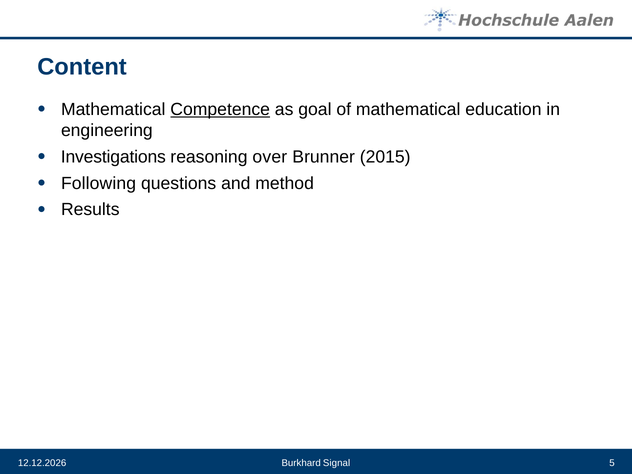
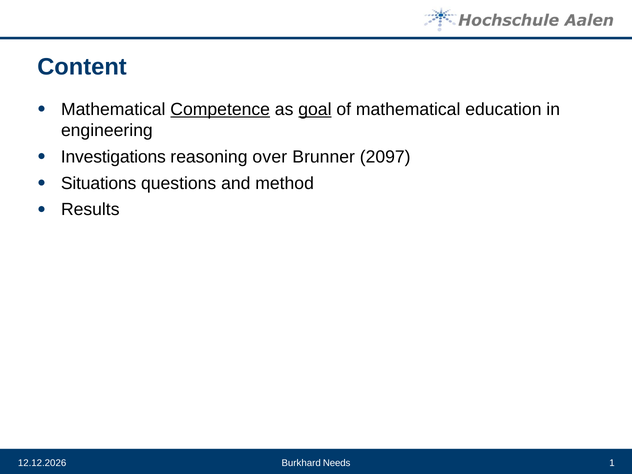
goal underline: none -> present
2015: 2015 -> 2097
Following: Following -> Situations
Signal: Signal -> Needs
5: 5 -> 1
